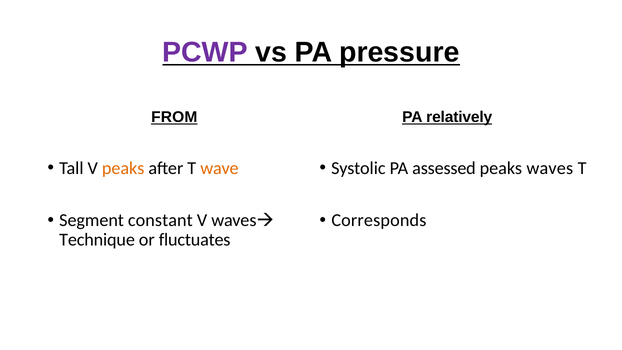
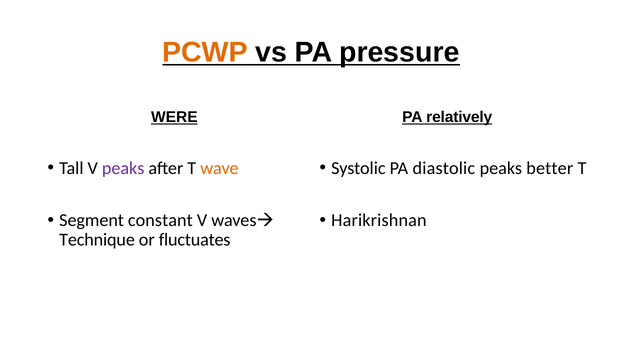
PCWP colour: purple -> orange
FROM: FROM -> WERE
peaks at (123, 168) colour: orange -> purple
assessed: assessed -> diastolic
waves: waves -> better
Corresponds: Corresponds -> Harikrishnan
